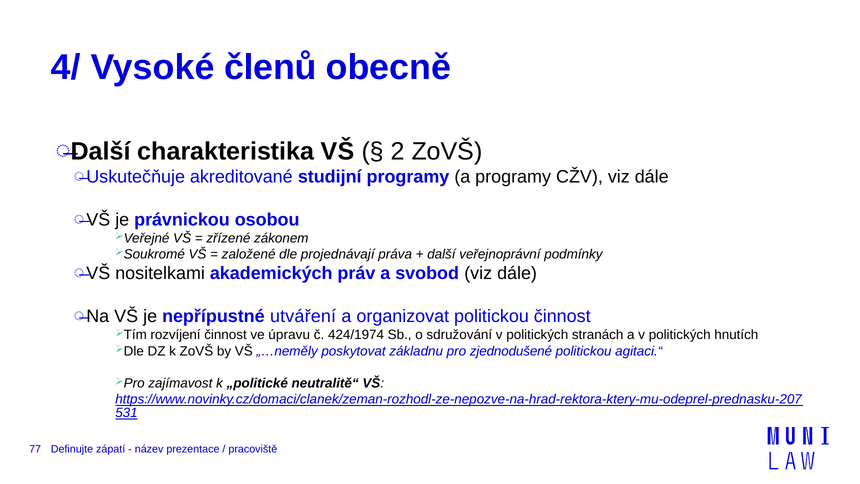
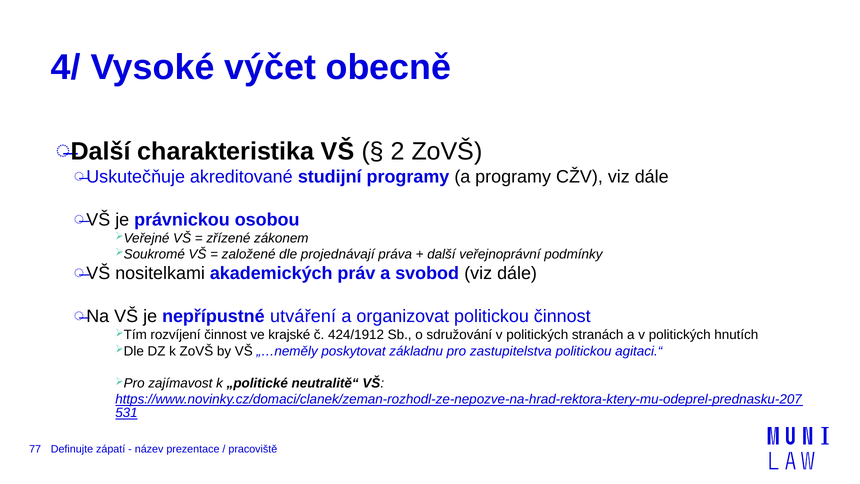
členů: členů -> výčet
úpravu: úpravu -> krajské
424/1974: 424/1974 -> 424/1912
zjednodušené: zjednodušené -> zastupitelstva
